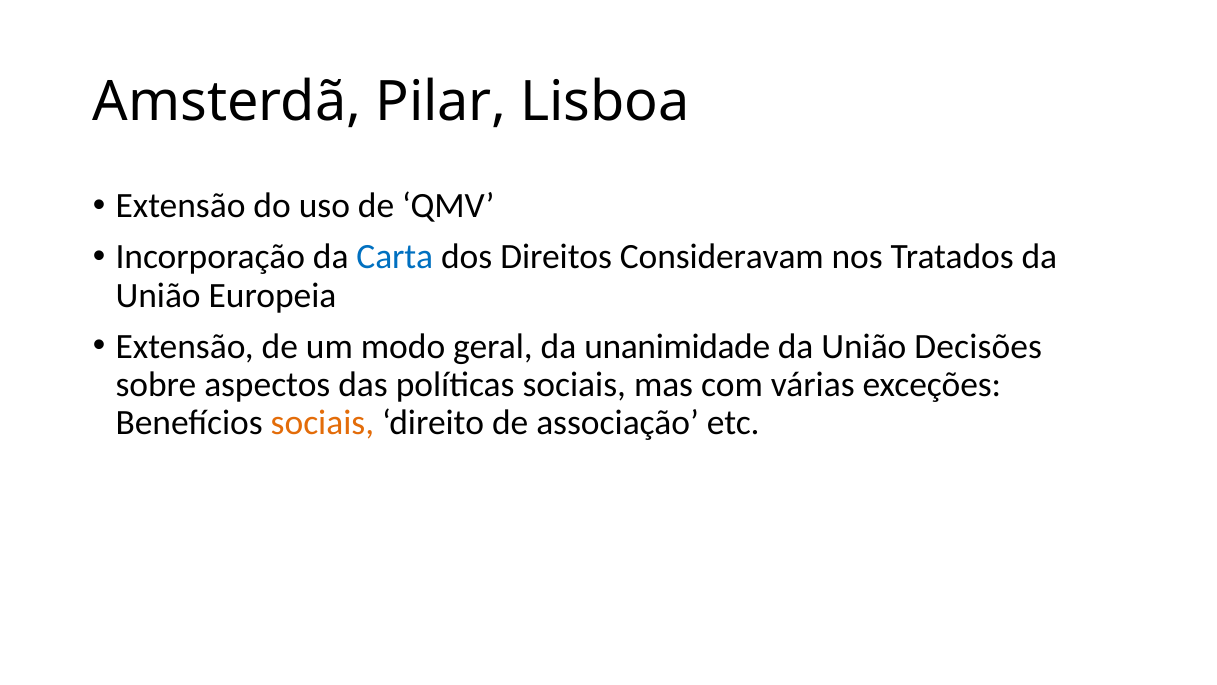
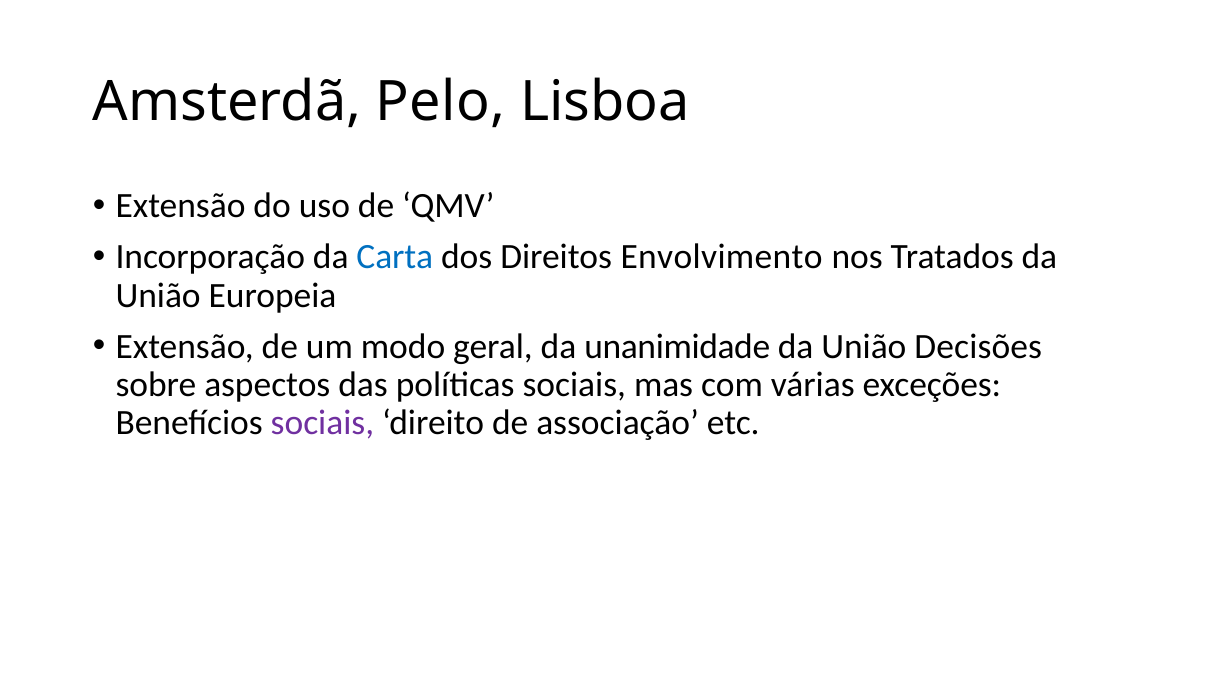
Pilar: Pilar -> Pelo
Consideravam: Consideravam -> Envolvimento
sociais at (322, 423) colour: orange -> purple
